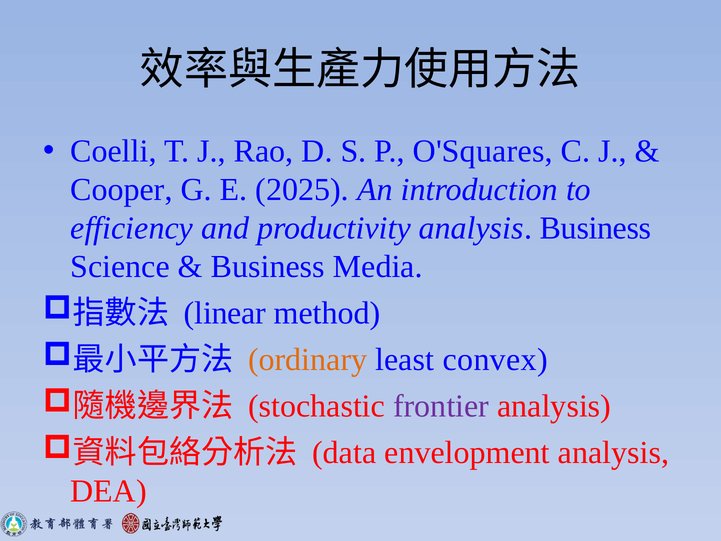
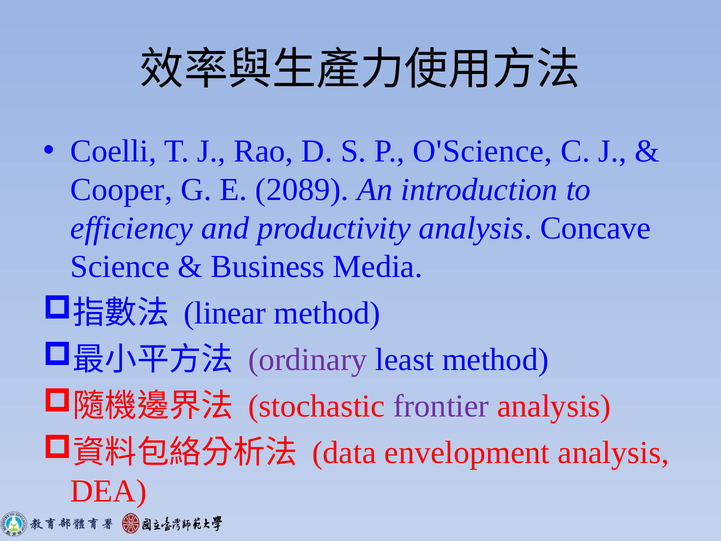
O'Squares: O'Squares -> O'Science
2025: 2025 -> 2089
analysis Business: Business -> Concave
ordinary colour: orange -> purple
least convex: convex -> method
